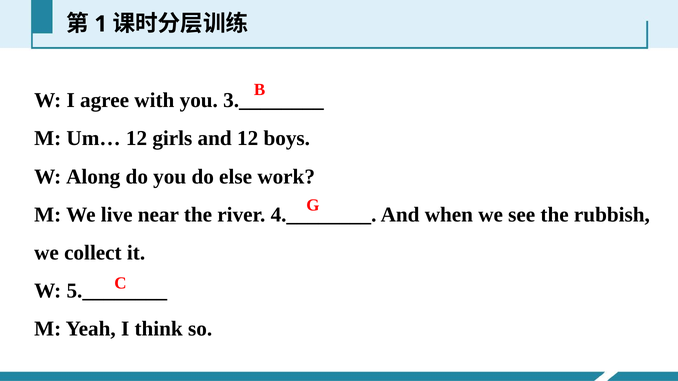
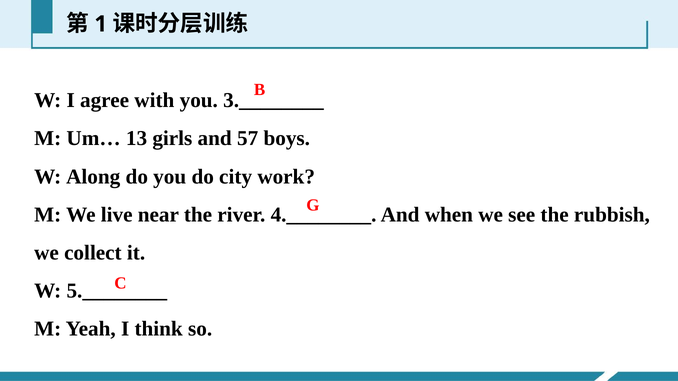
Um… 12: 12 -> 13
and 12: 12 -> 57
else: else -> city
